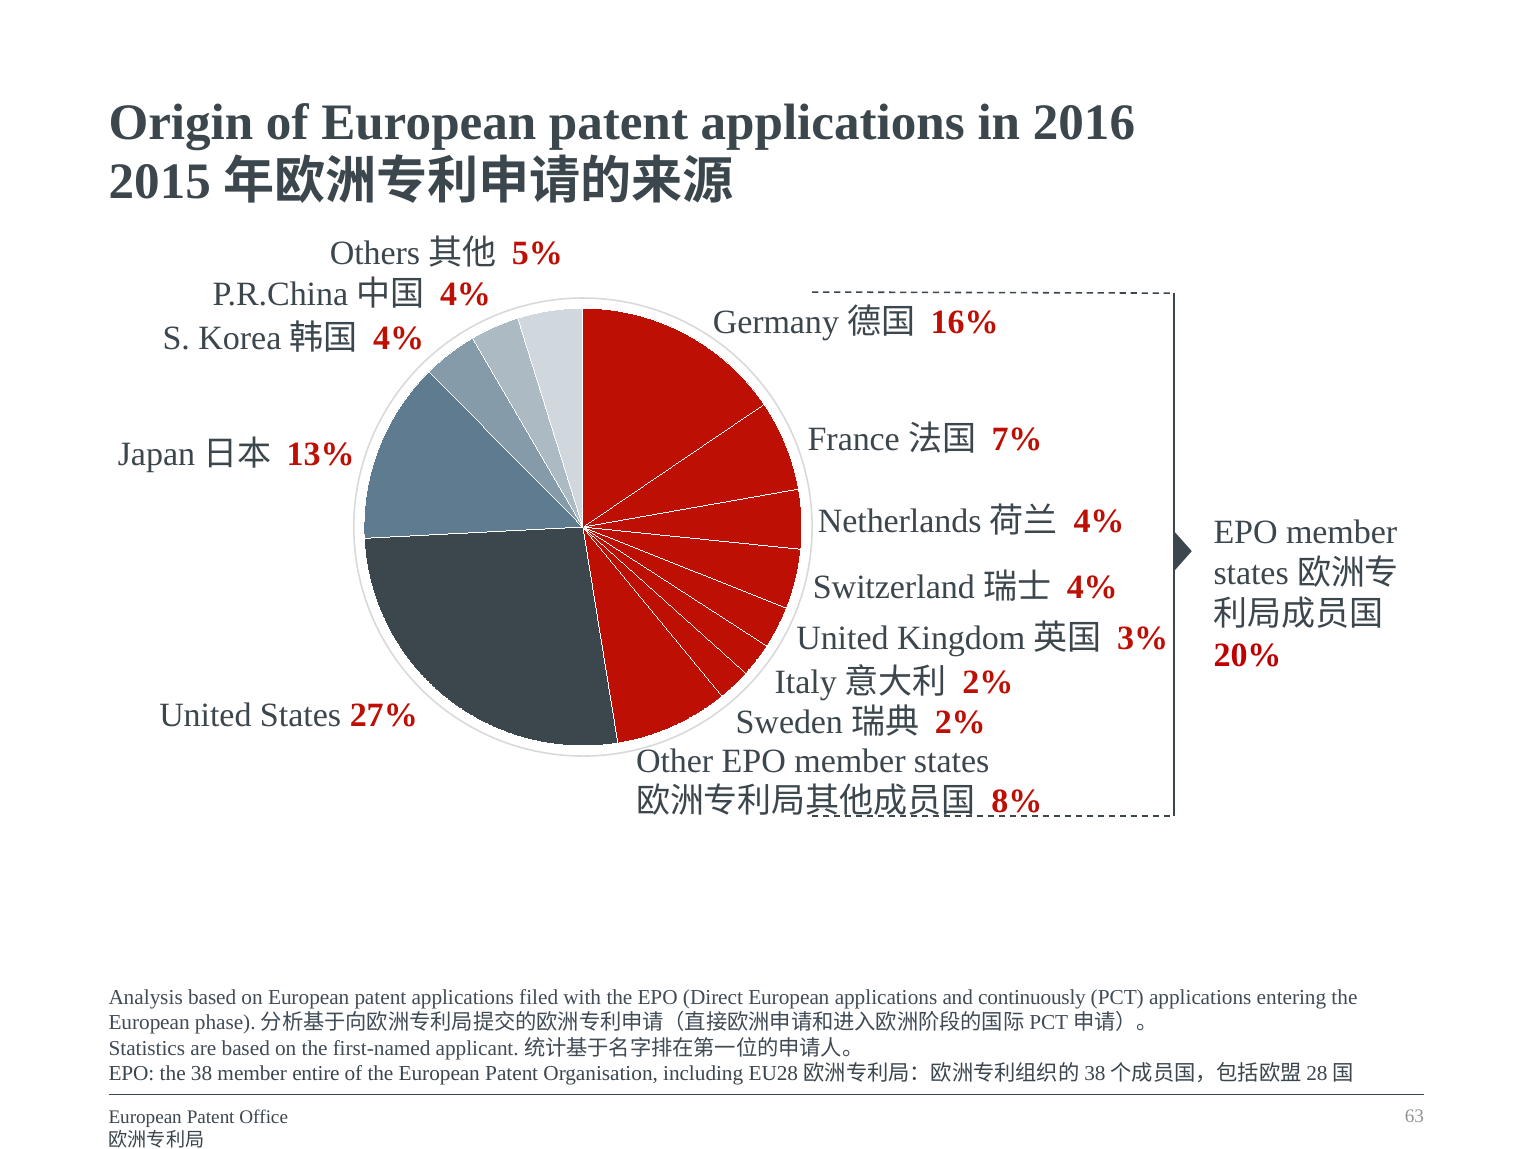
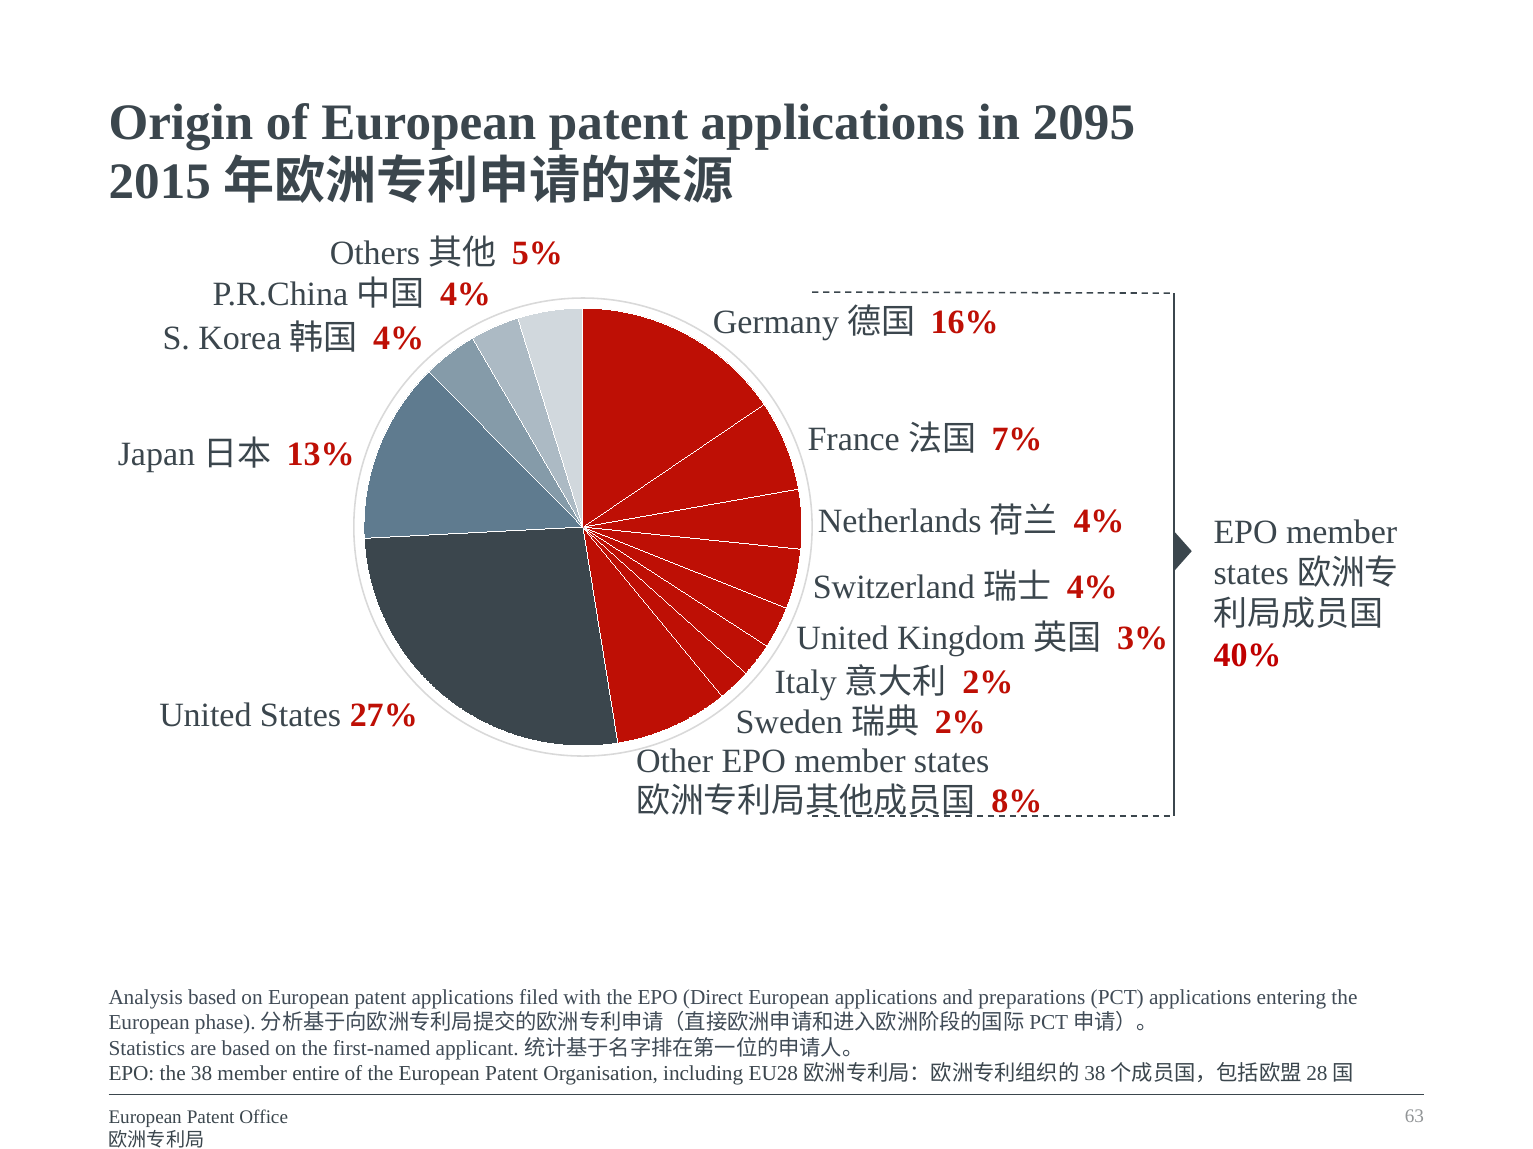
2016: 2016 -> 2095
20%: 20% -> 40%
continuously: continuously -> preparations
